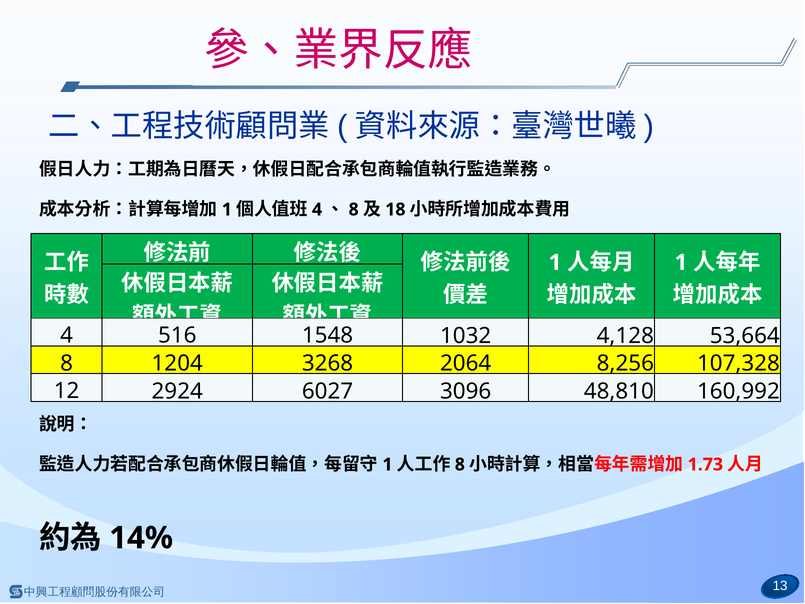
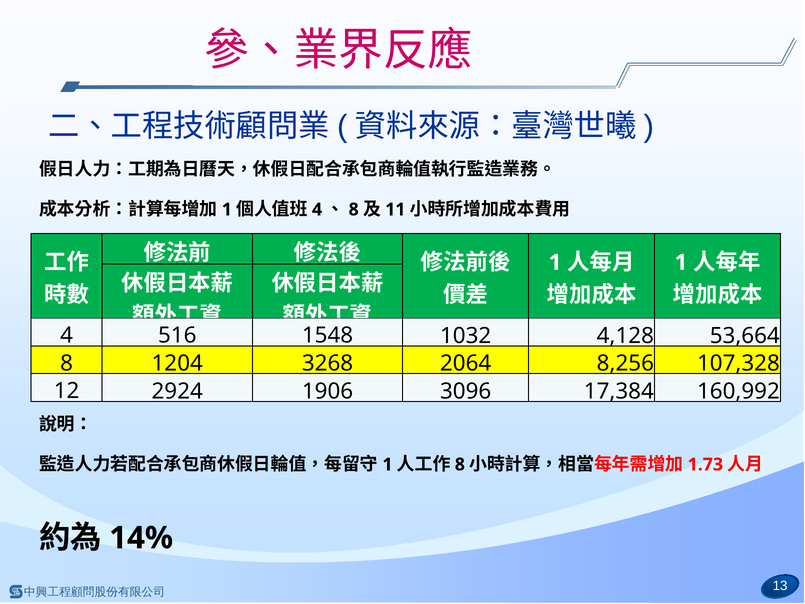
18: 18 -> 11
6027: 6027 -> 1906
48,810: 48,810 -> 17,384
